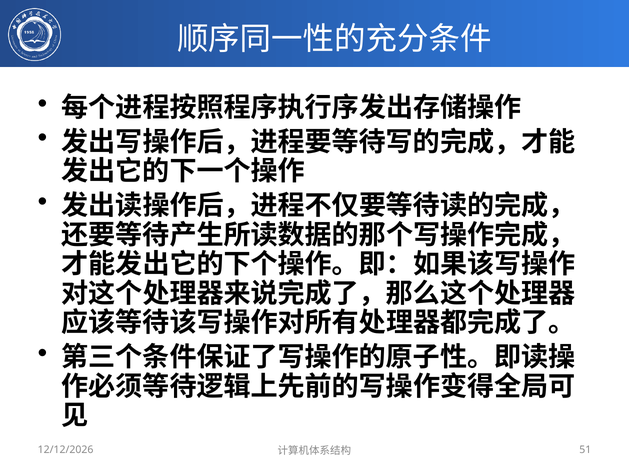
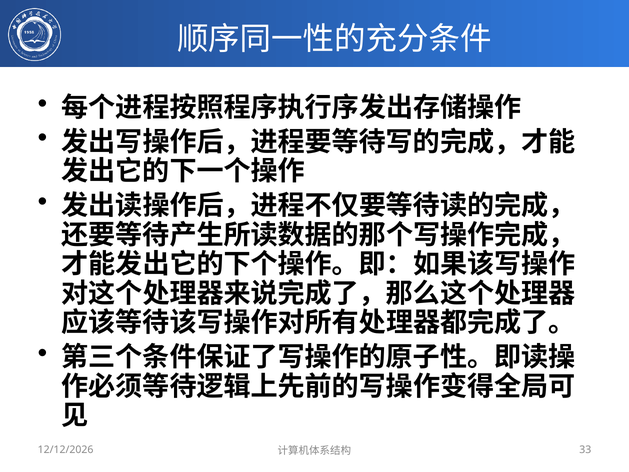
51: 51 -> 33
